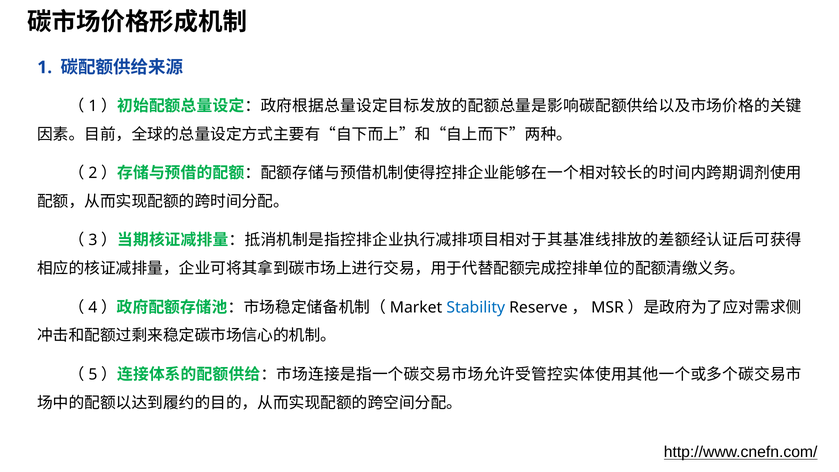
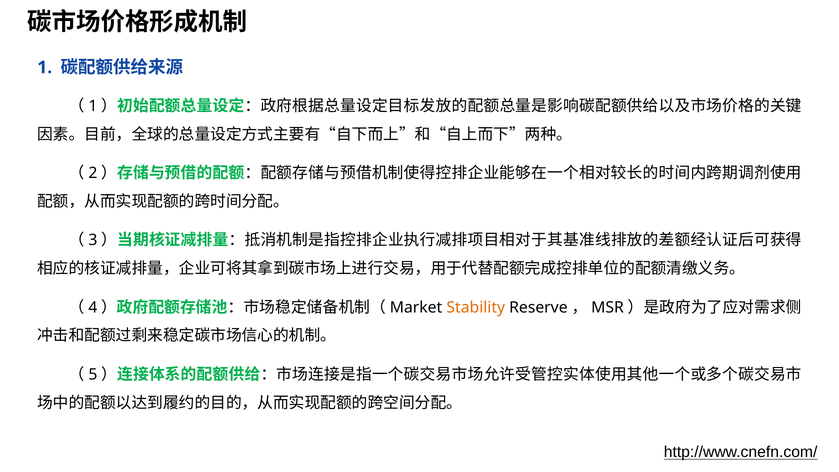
Stability colour: blue -> orange
